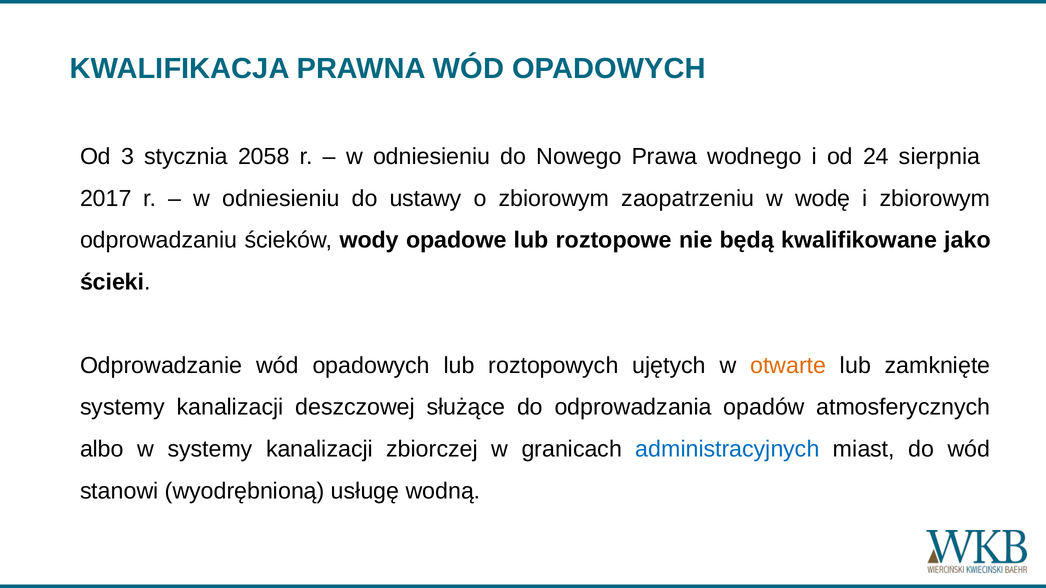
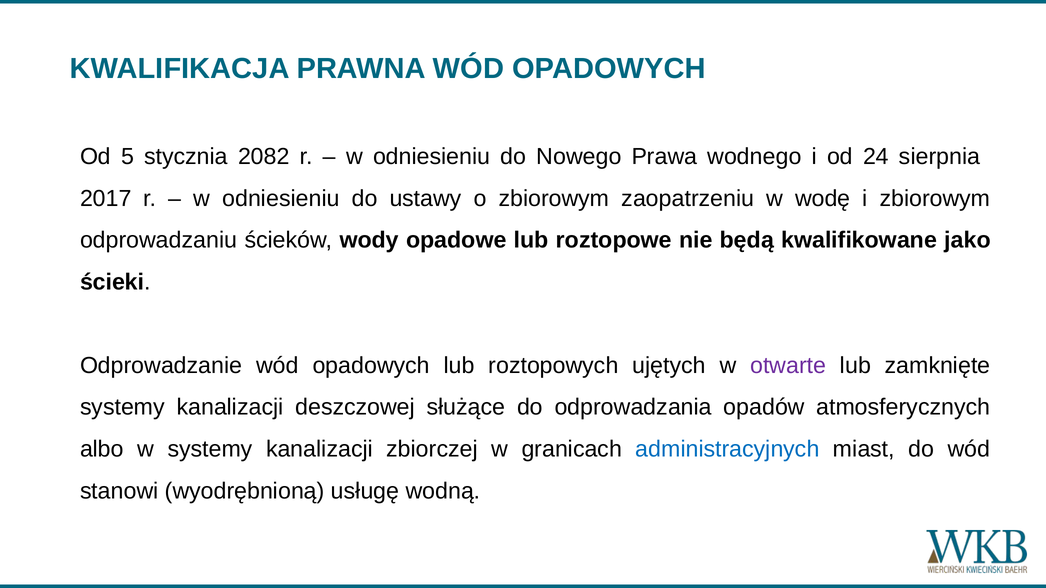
3: 3 -> 5
2058: 2058 -> 2082
otwarte colour: orange -> purple
